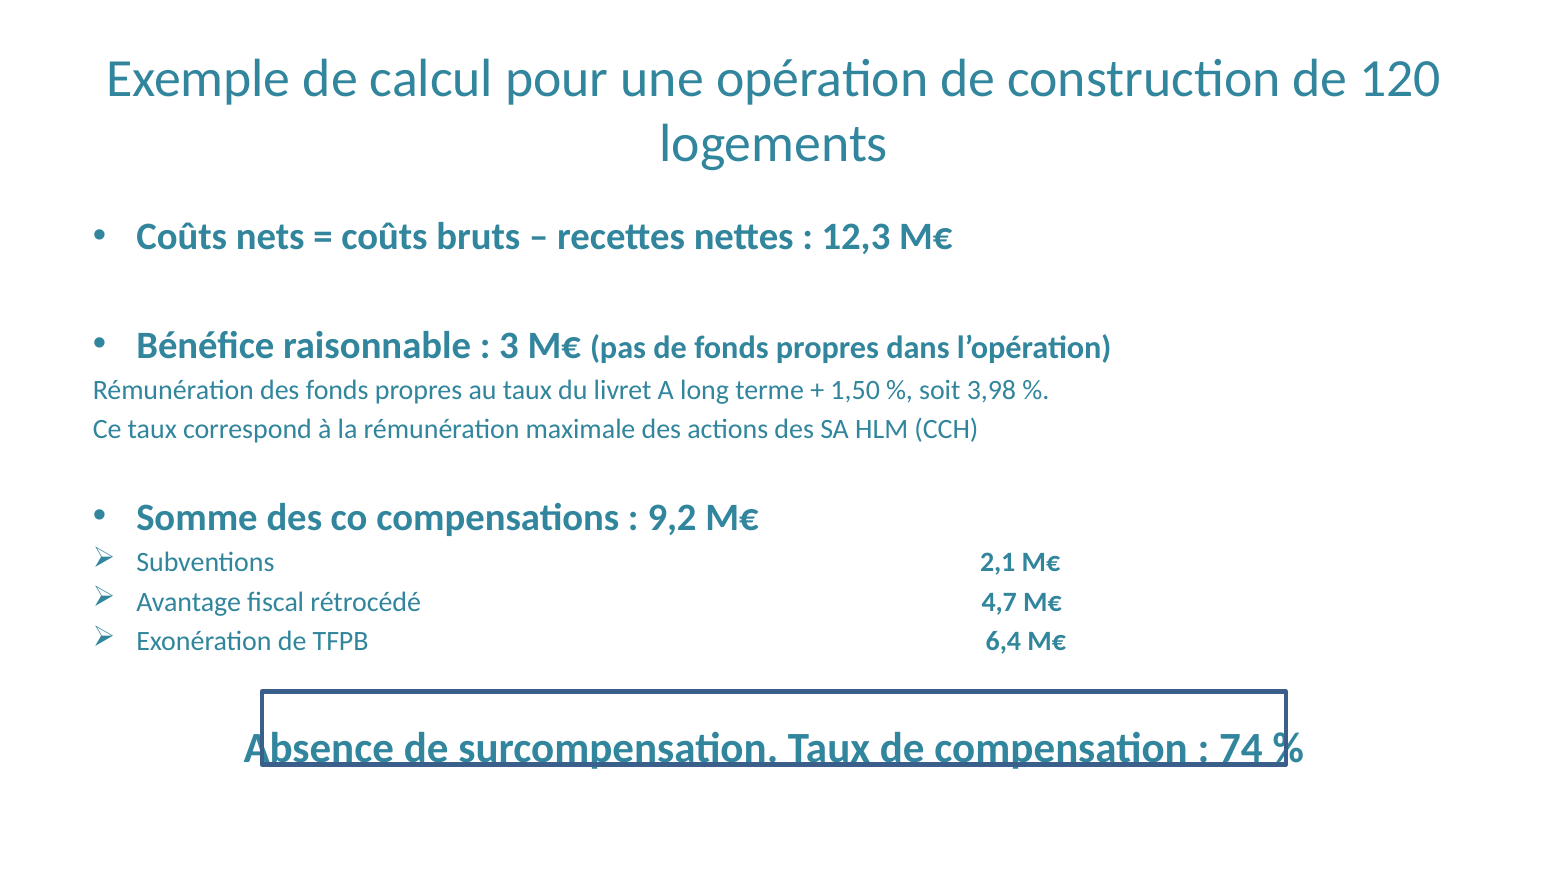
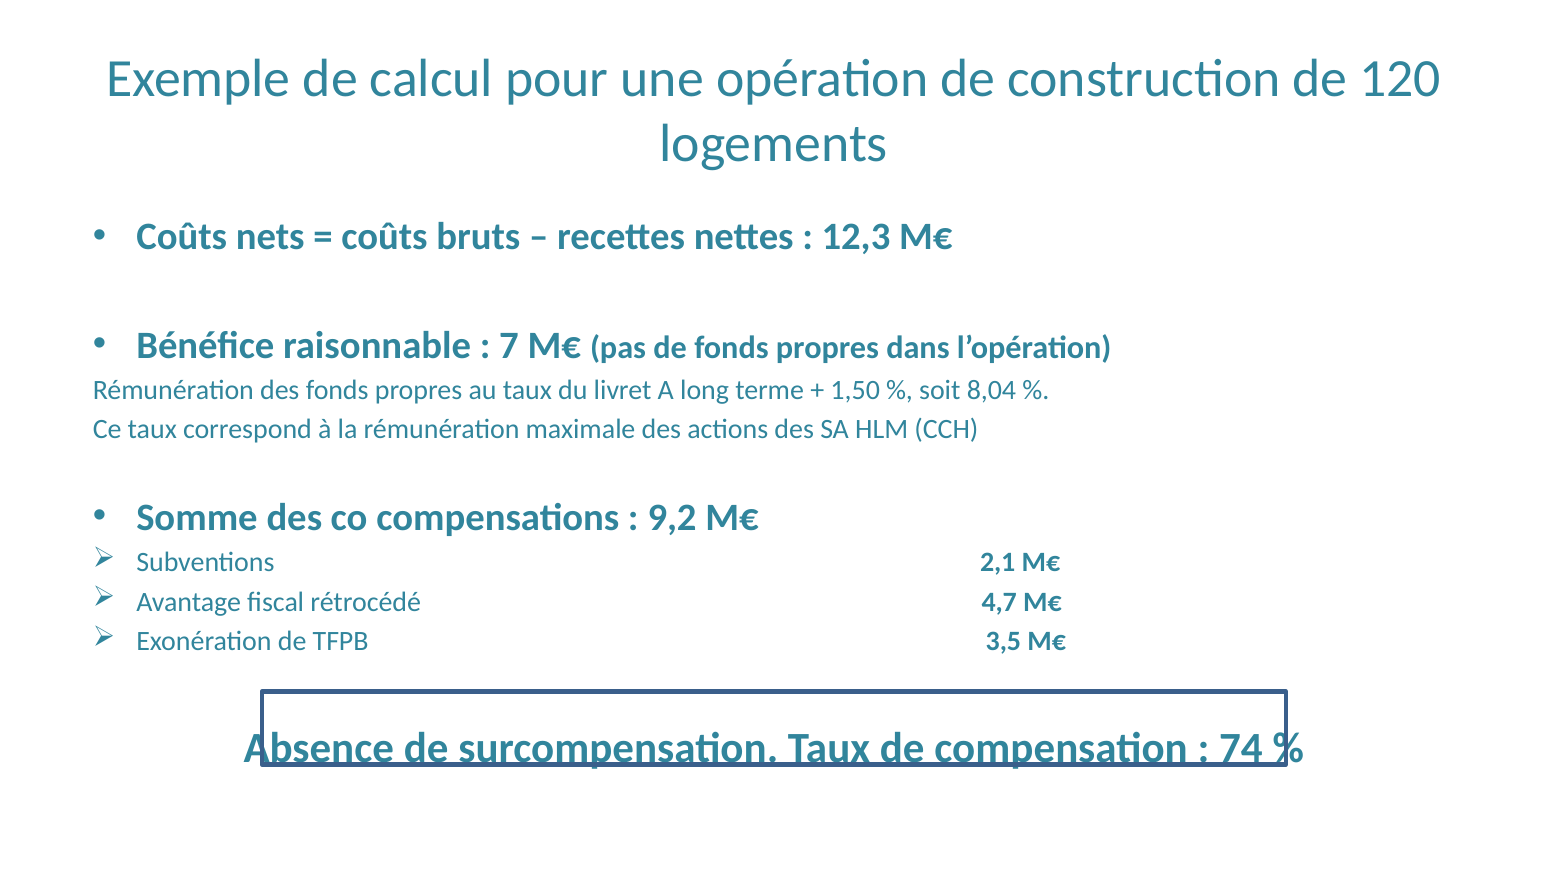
3: 3 -> 7
3,98: 3,98 -> 8,04
6,4: 6,4 -> 3,5
